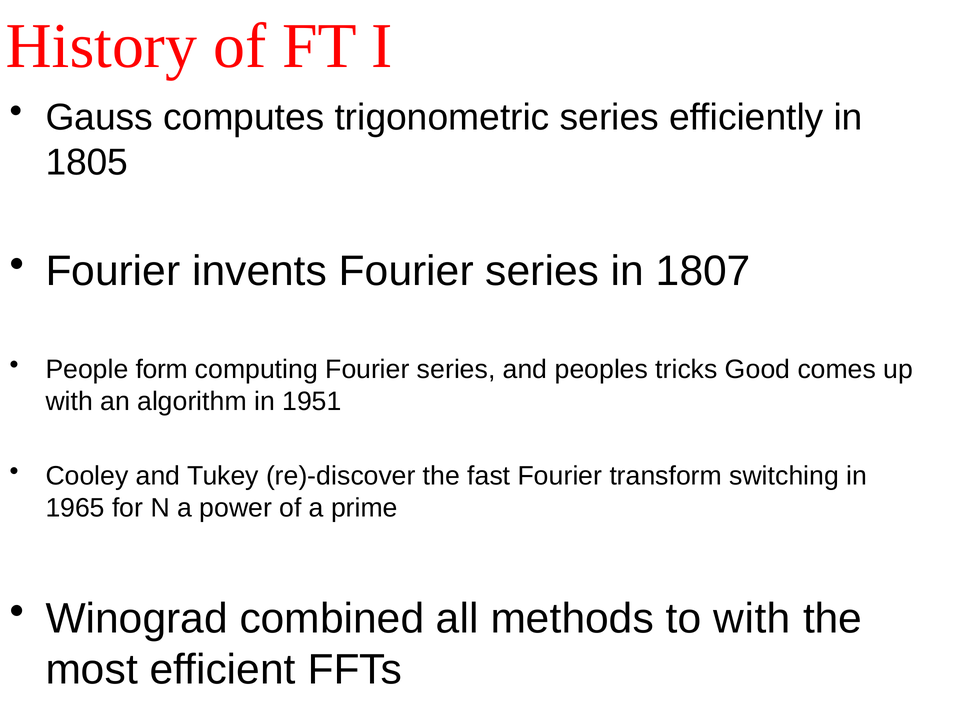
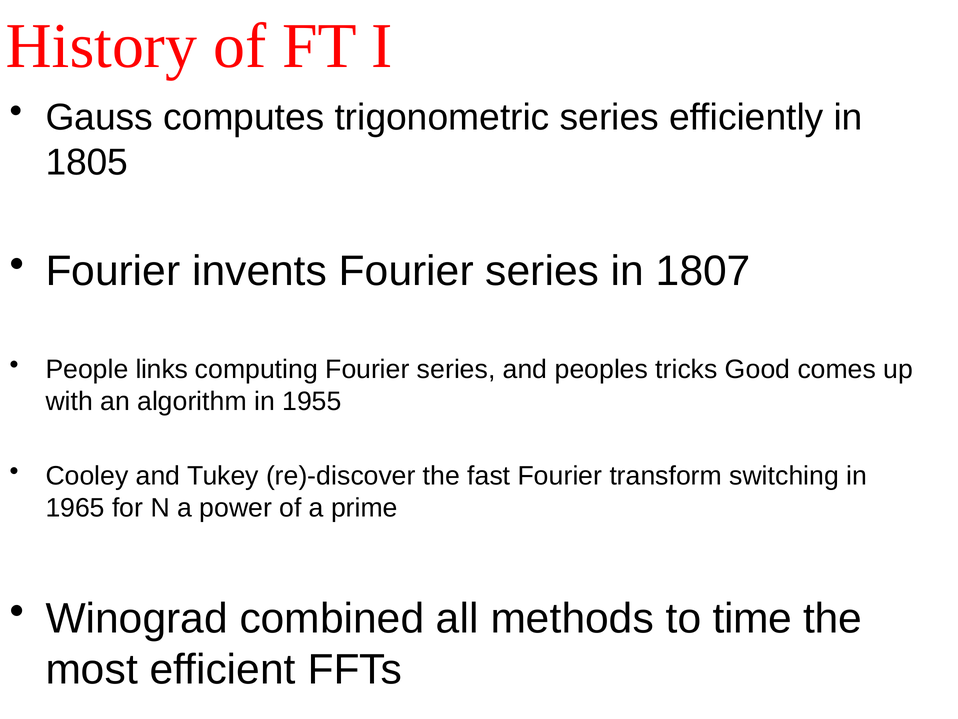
form: form -> links
1951: 1951 -> 1955
to with: with -> time
